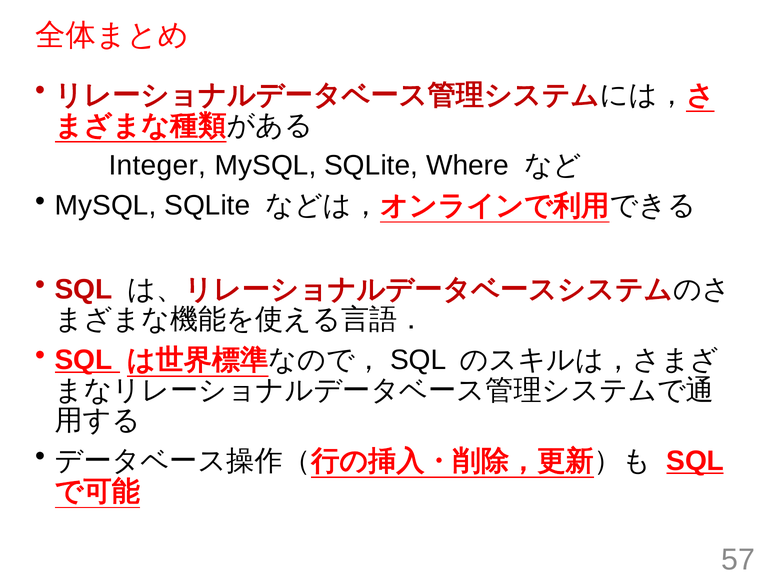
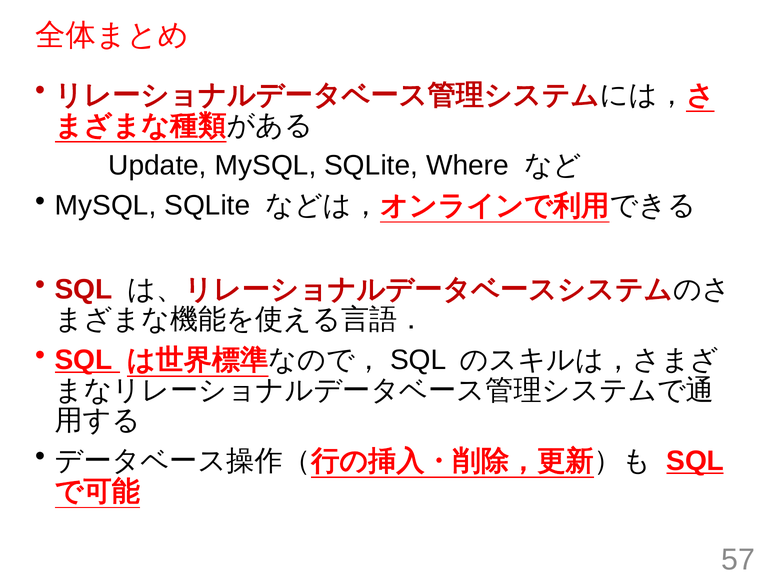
Integer: Integer -> Update
